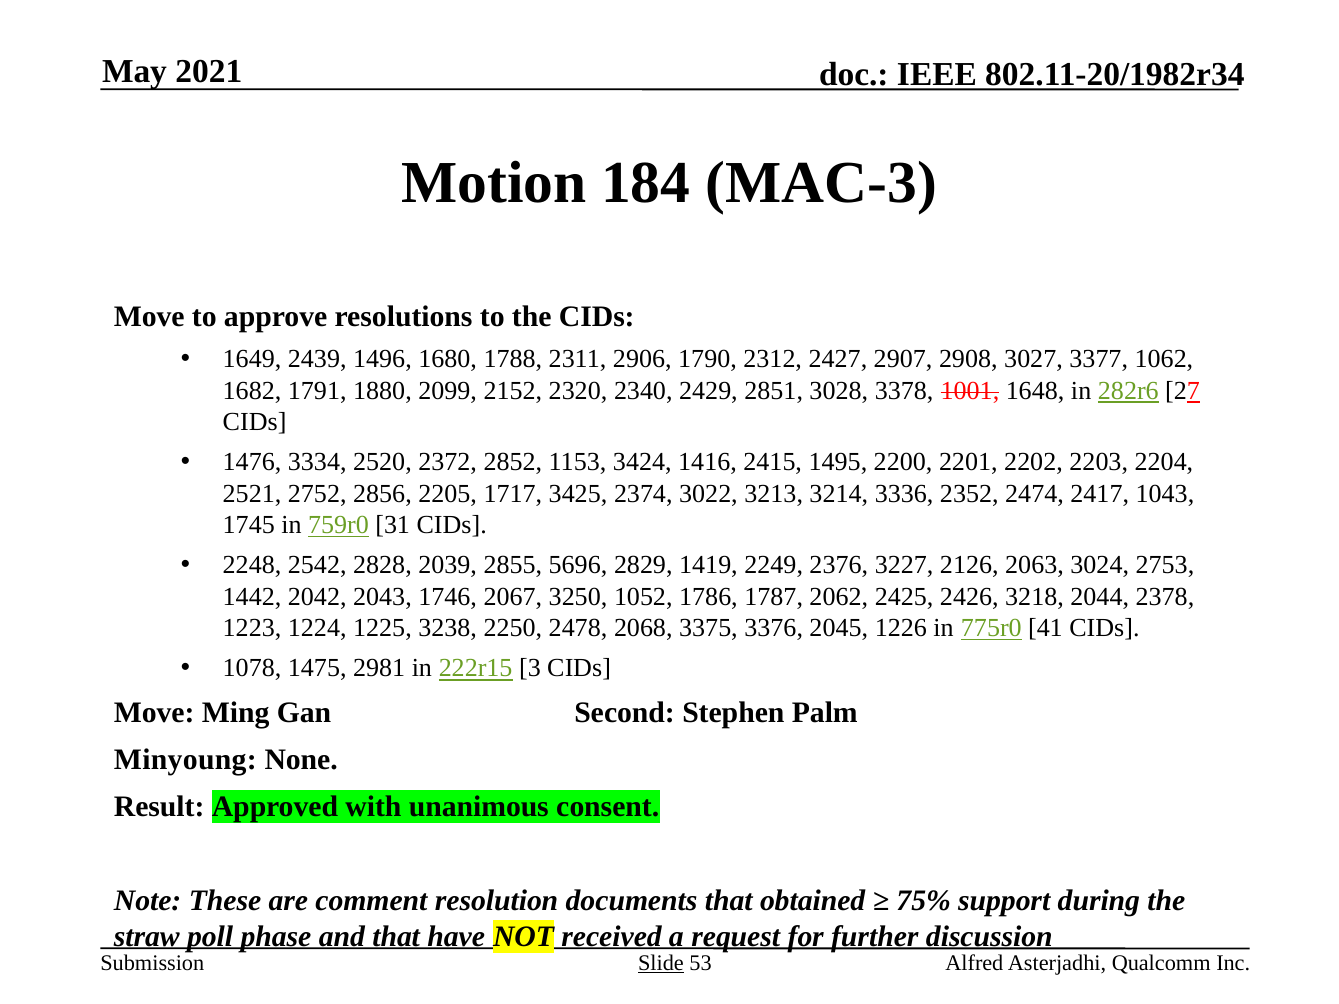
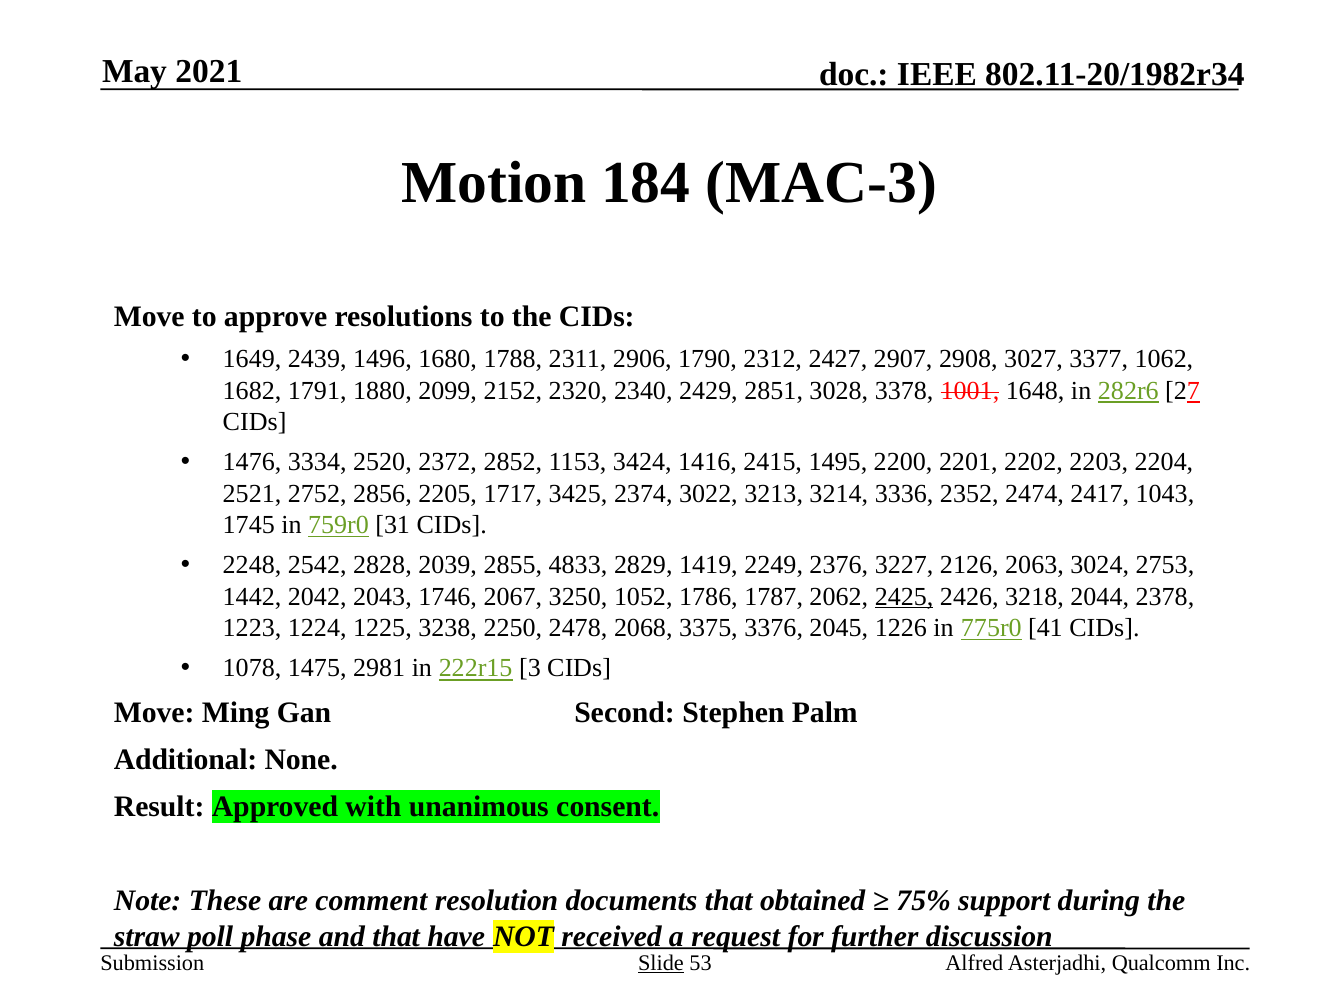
5696: 5696 -> 4833
2425 underline: none -> present
Minyoung: Minyoung -> Additional
